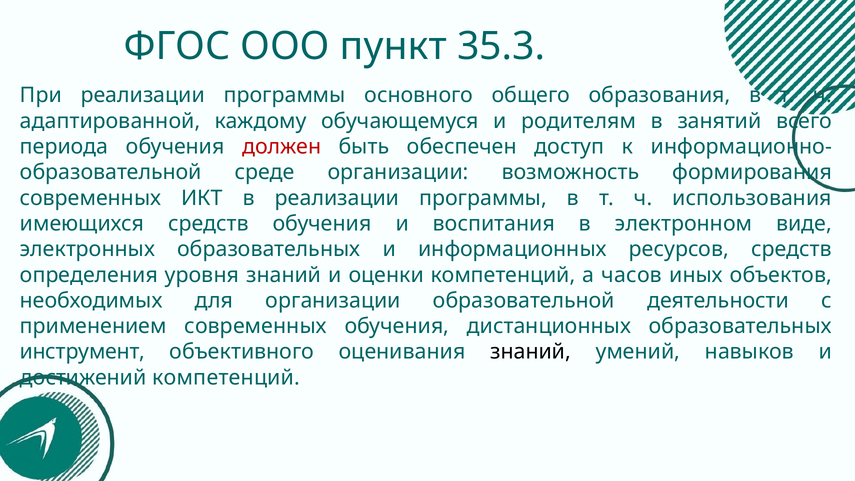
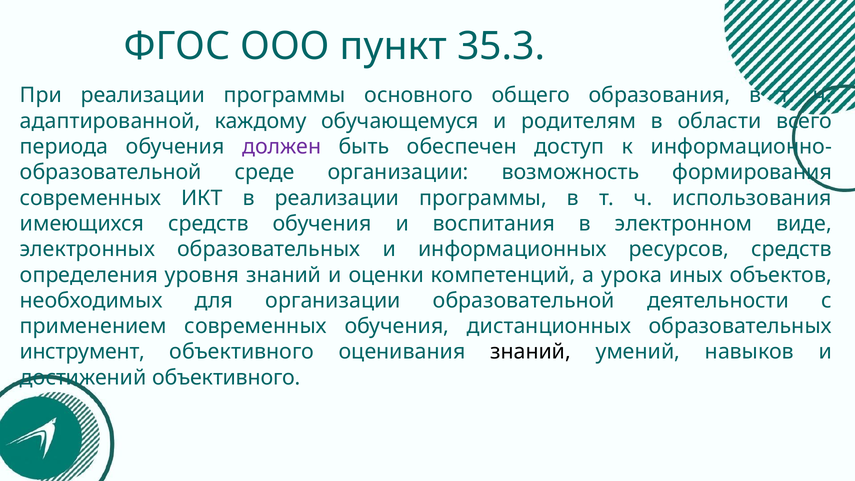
занятий: занятий -> области
должен colour: red -> purple
часов: часов -> урока
достижений компетенций: компетенций -> объективного
